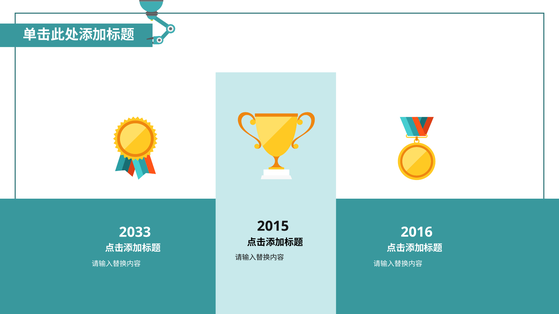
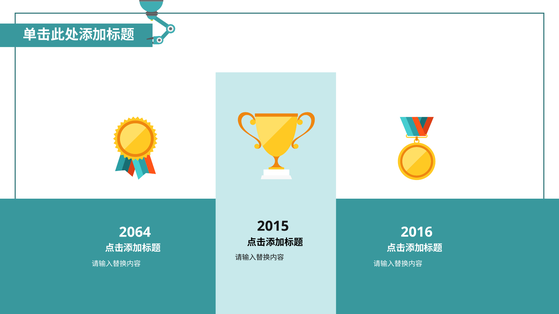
2033: 2033 -> 2064
